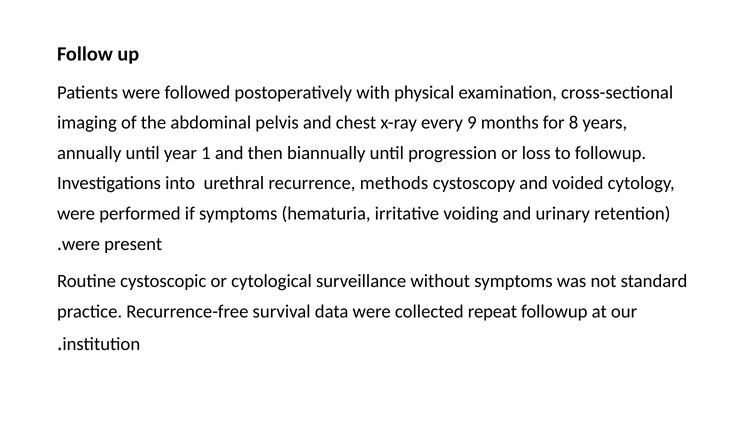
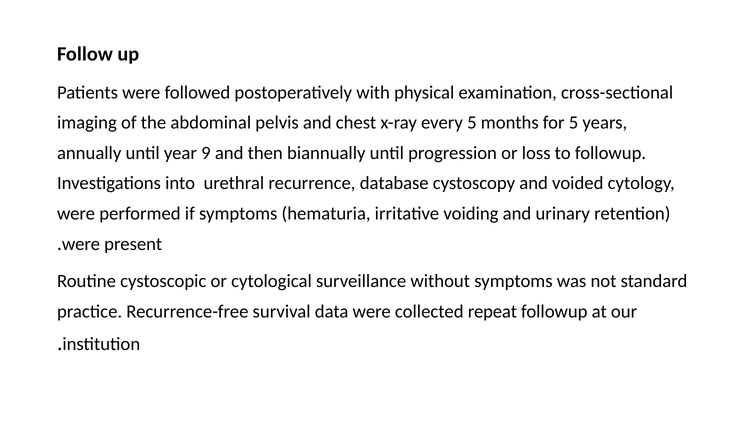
every 9: 9 -> 5
for 8: 8 -> 5
1: 1 -> 9
methods: methods -> database
